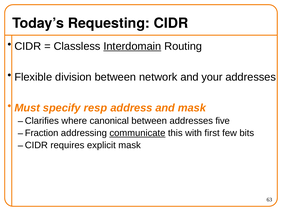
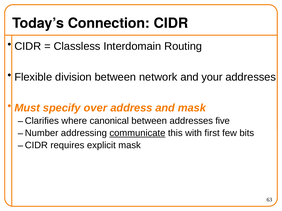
Requesting: Requesting -> Connection
Interdomain underline: present -> none
resp: resp -> over
Fraction: Fraction -> Number
